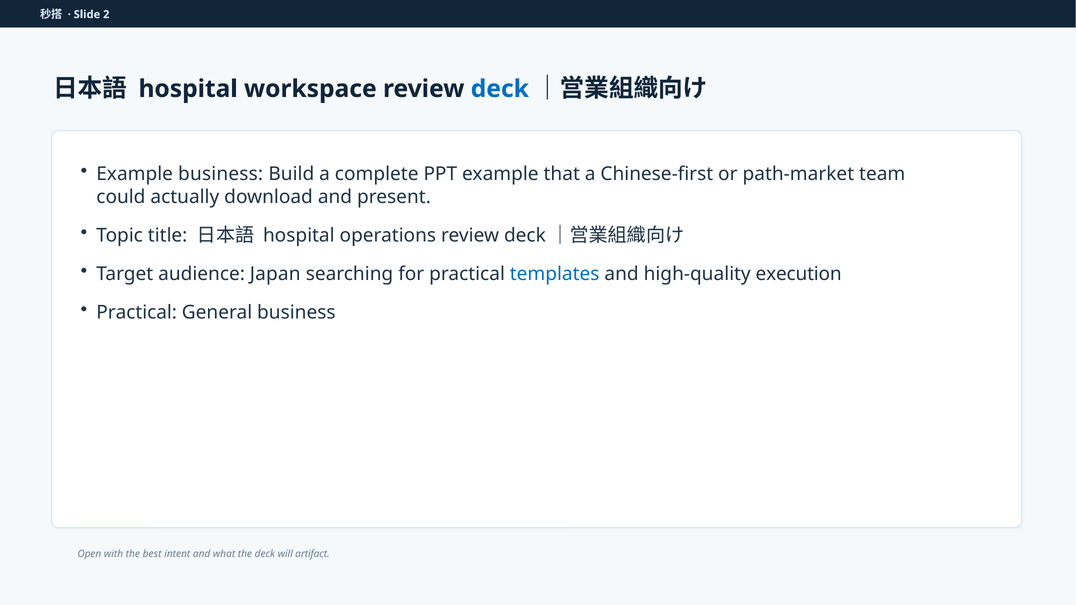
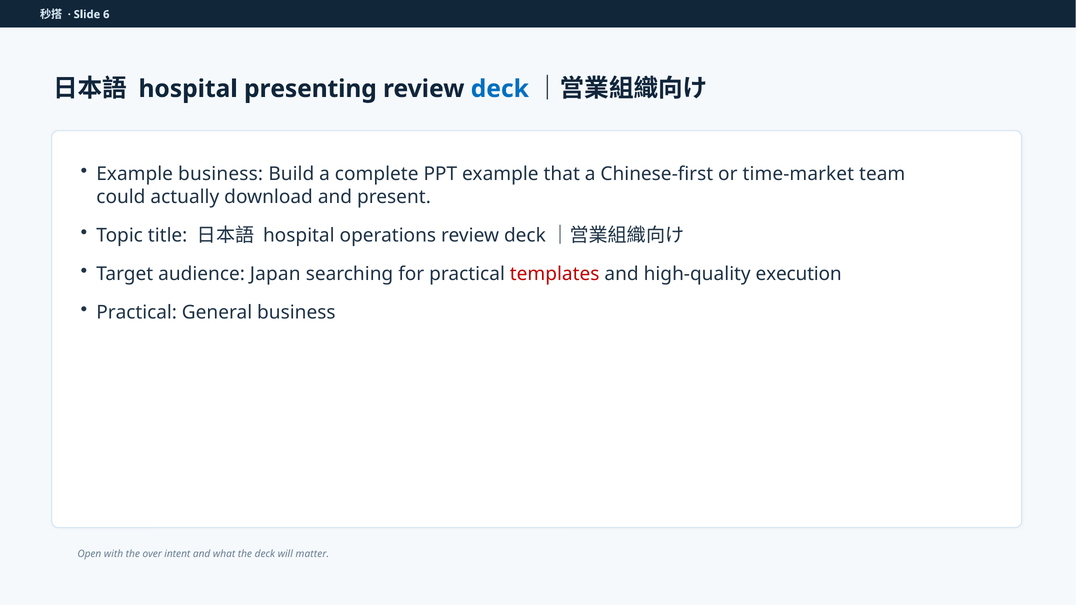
2: 2 -> 6
workspace: workspace -> presenting
path-market: path-market -> time-market
templates colour: blue -> red
best: best -> over
artifact: artifact -> matter
